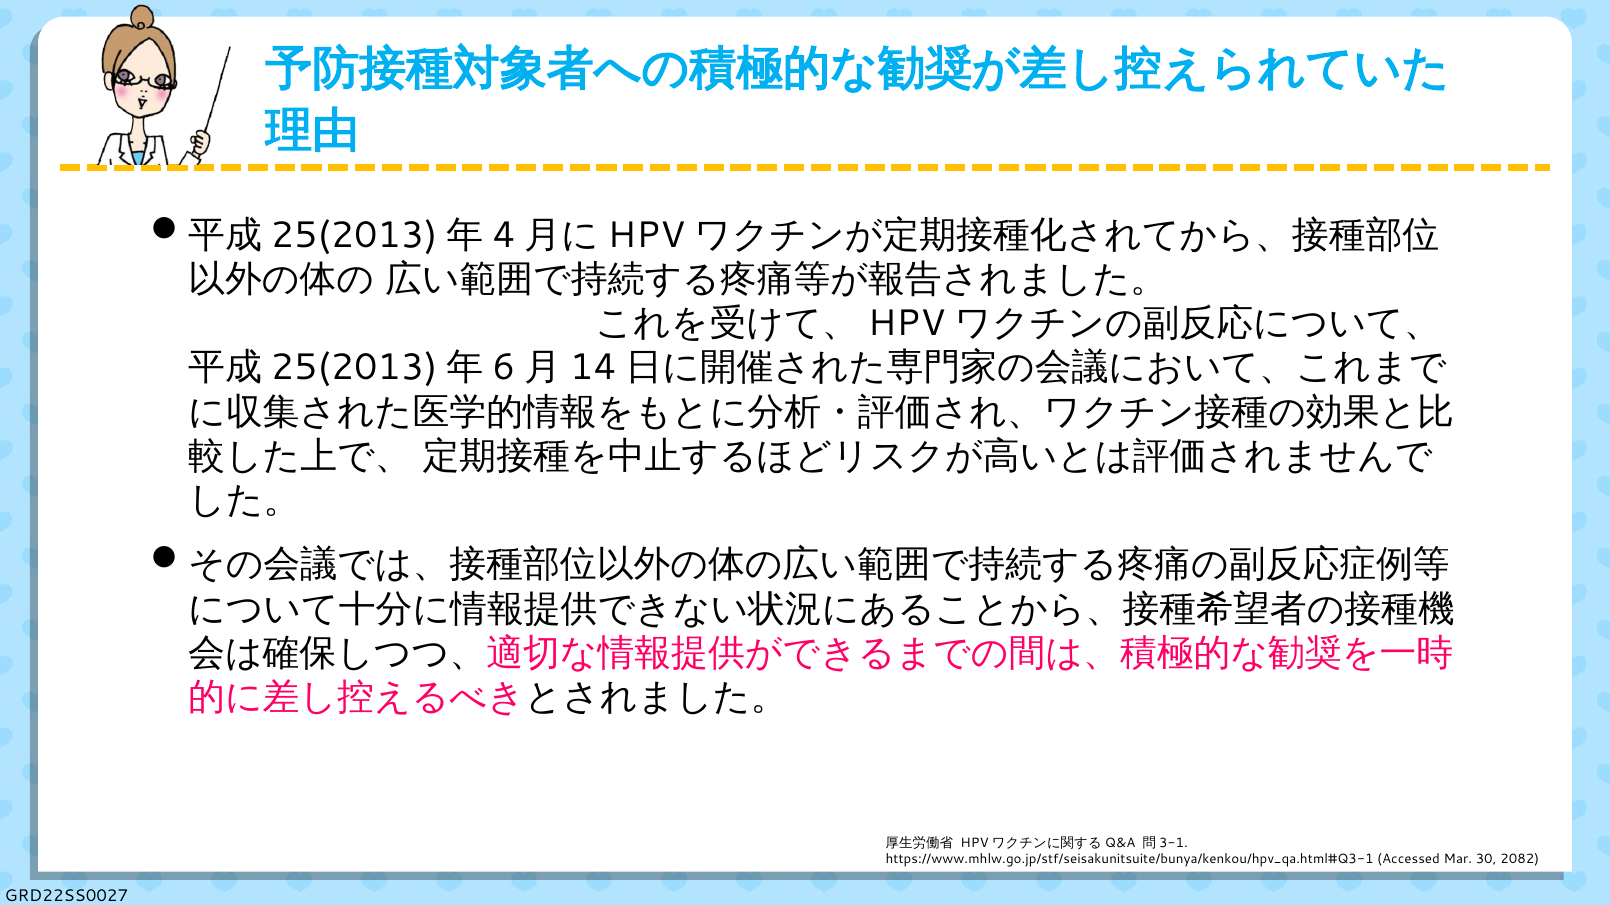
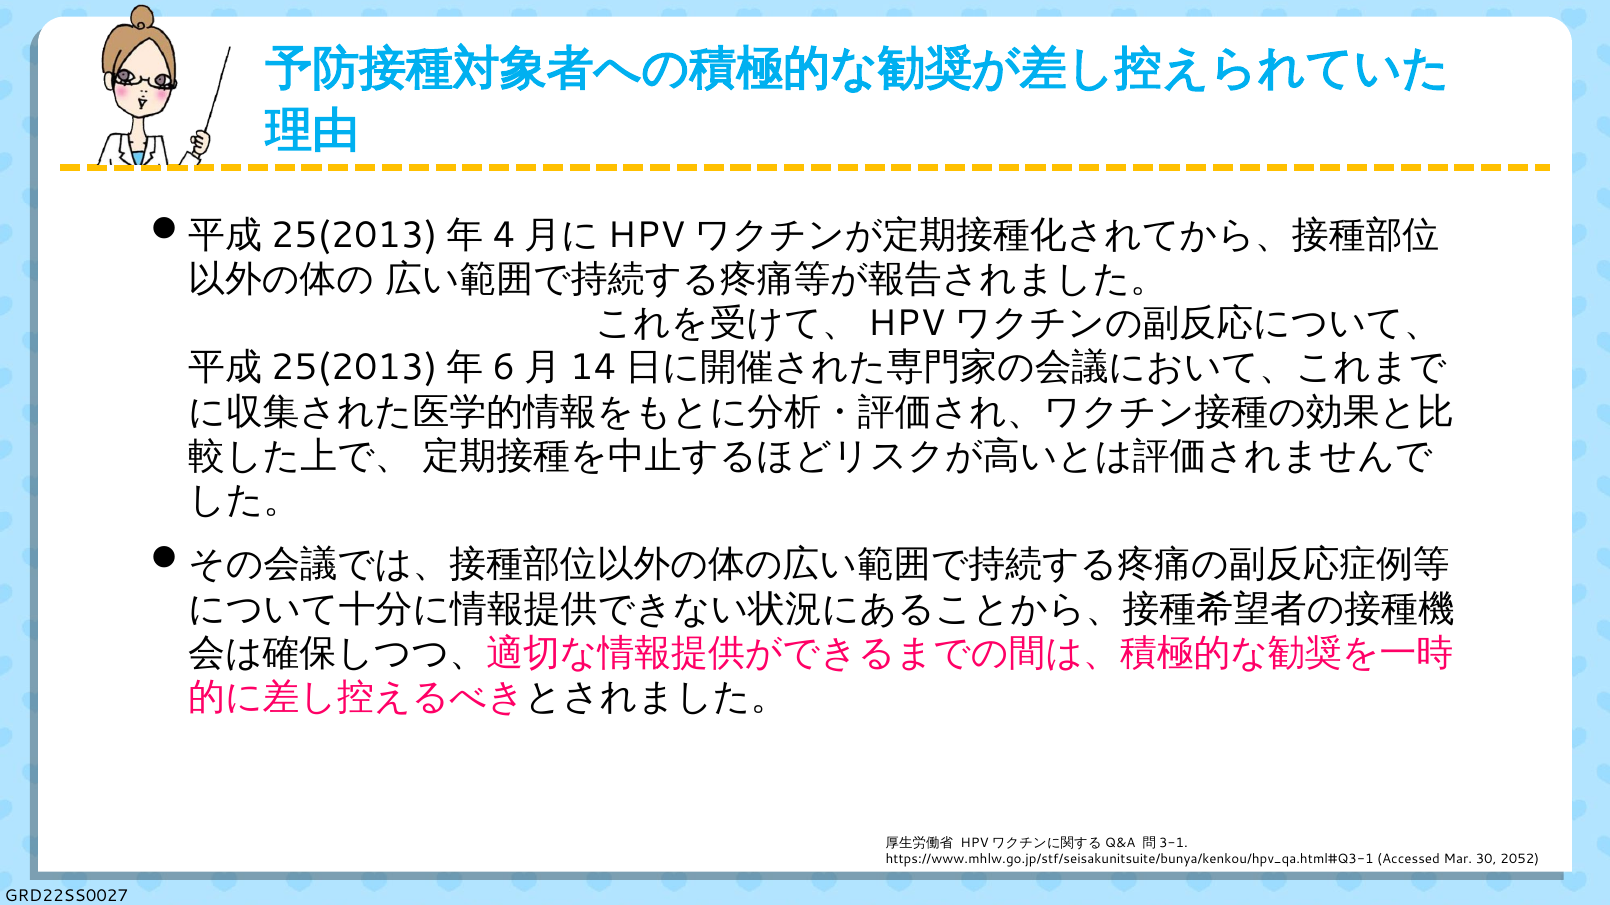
2082: 2082 -> 2052
